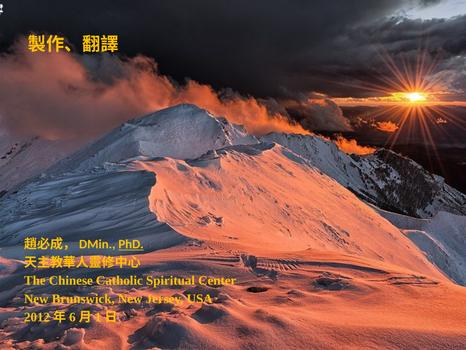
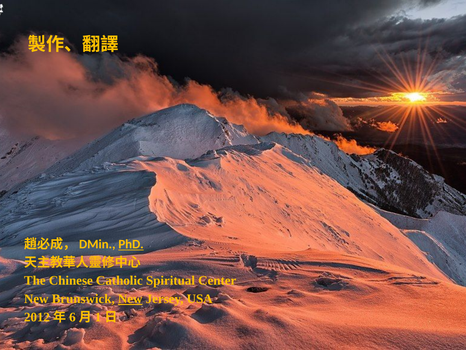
New at (130, 298) underline: none -> present
